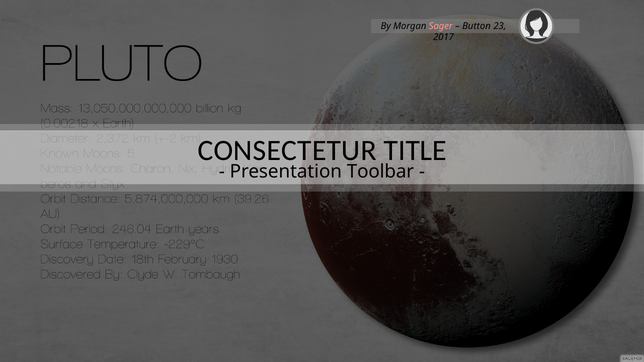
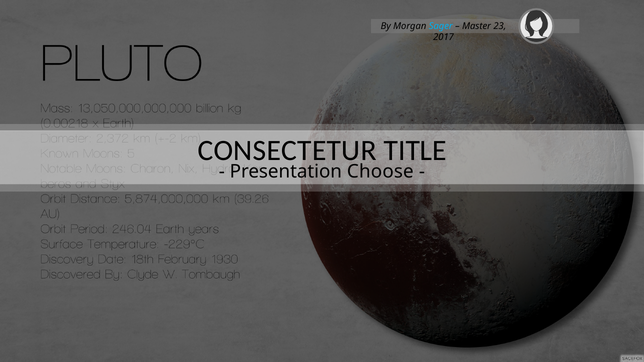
Sager colour: pink -> light blue
Button: Button -> Master
Toolbar: Toolbar -> Choose
